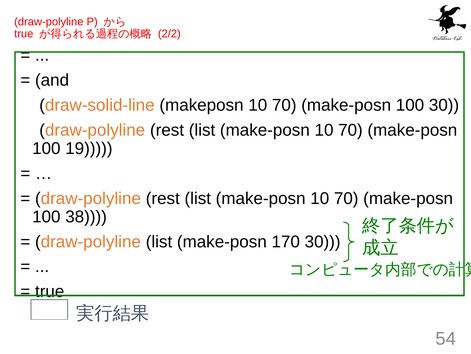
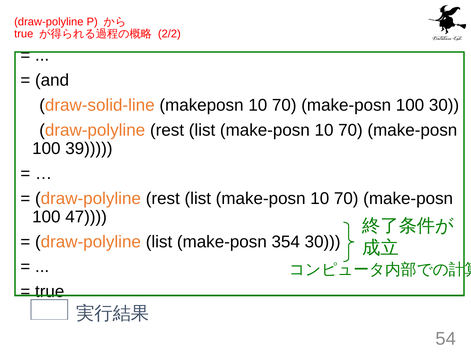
19: 19 -> 39
38: 38 -> 47
170: 170 -> 354
